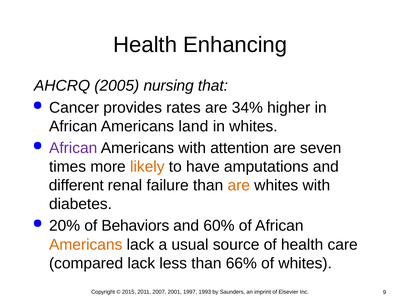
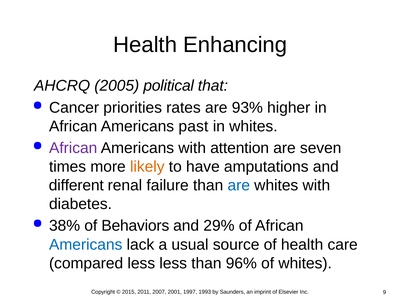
nursing: nursing -> political
provides: provides -> priorities
34%: 34% -> 93%
land: land -> past
are at (239, 185) colour: orange -> blue
20%: 20% -> 38%
60%: 60% -> 29%
Americans at (86, 245) colour: orange -> blue
compared lack: lack -> less
66%: 66% -> 96%
